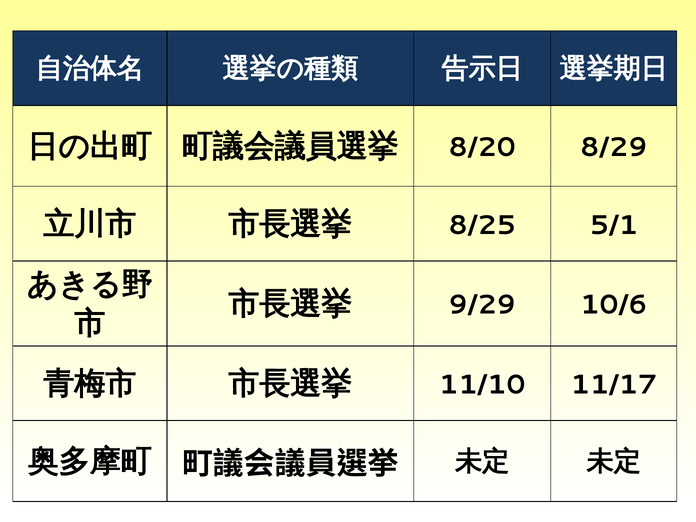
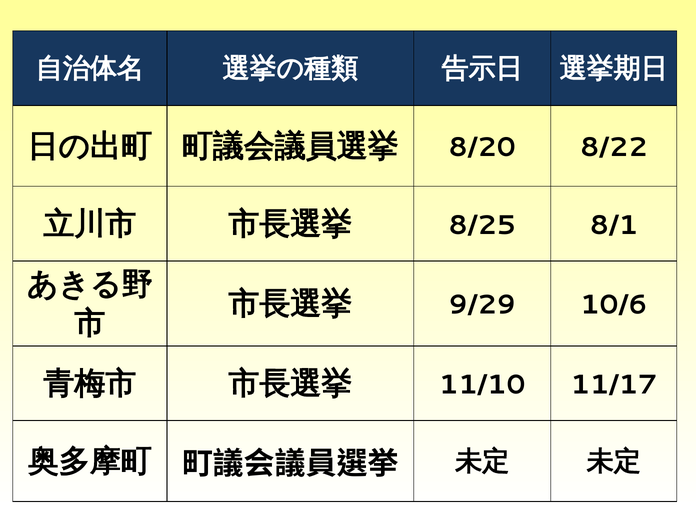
8/29: 8/29 -> 8/22
5/1: 5/1 -> 8/1
